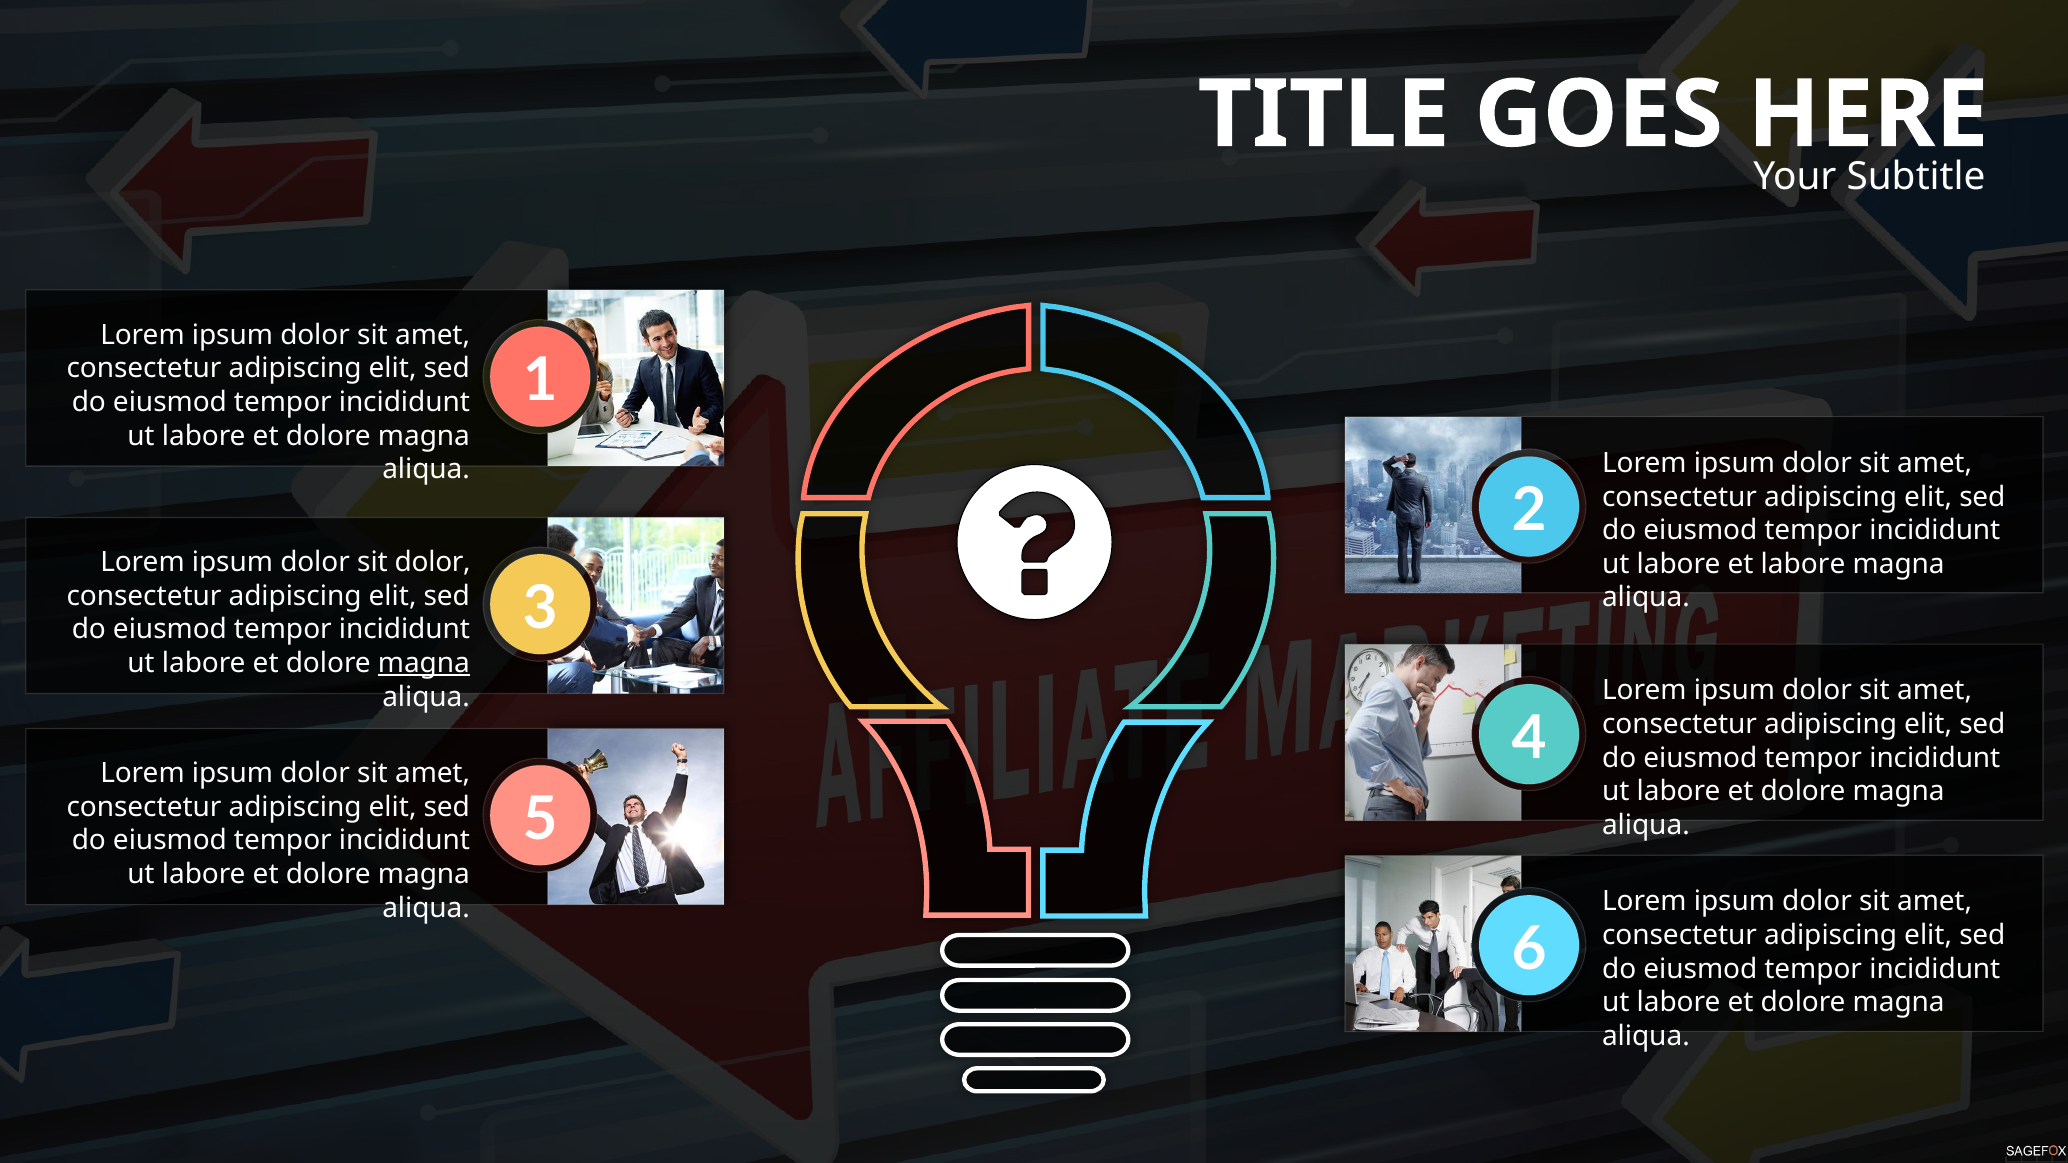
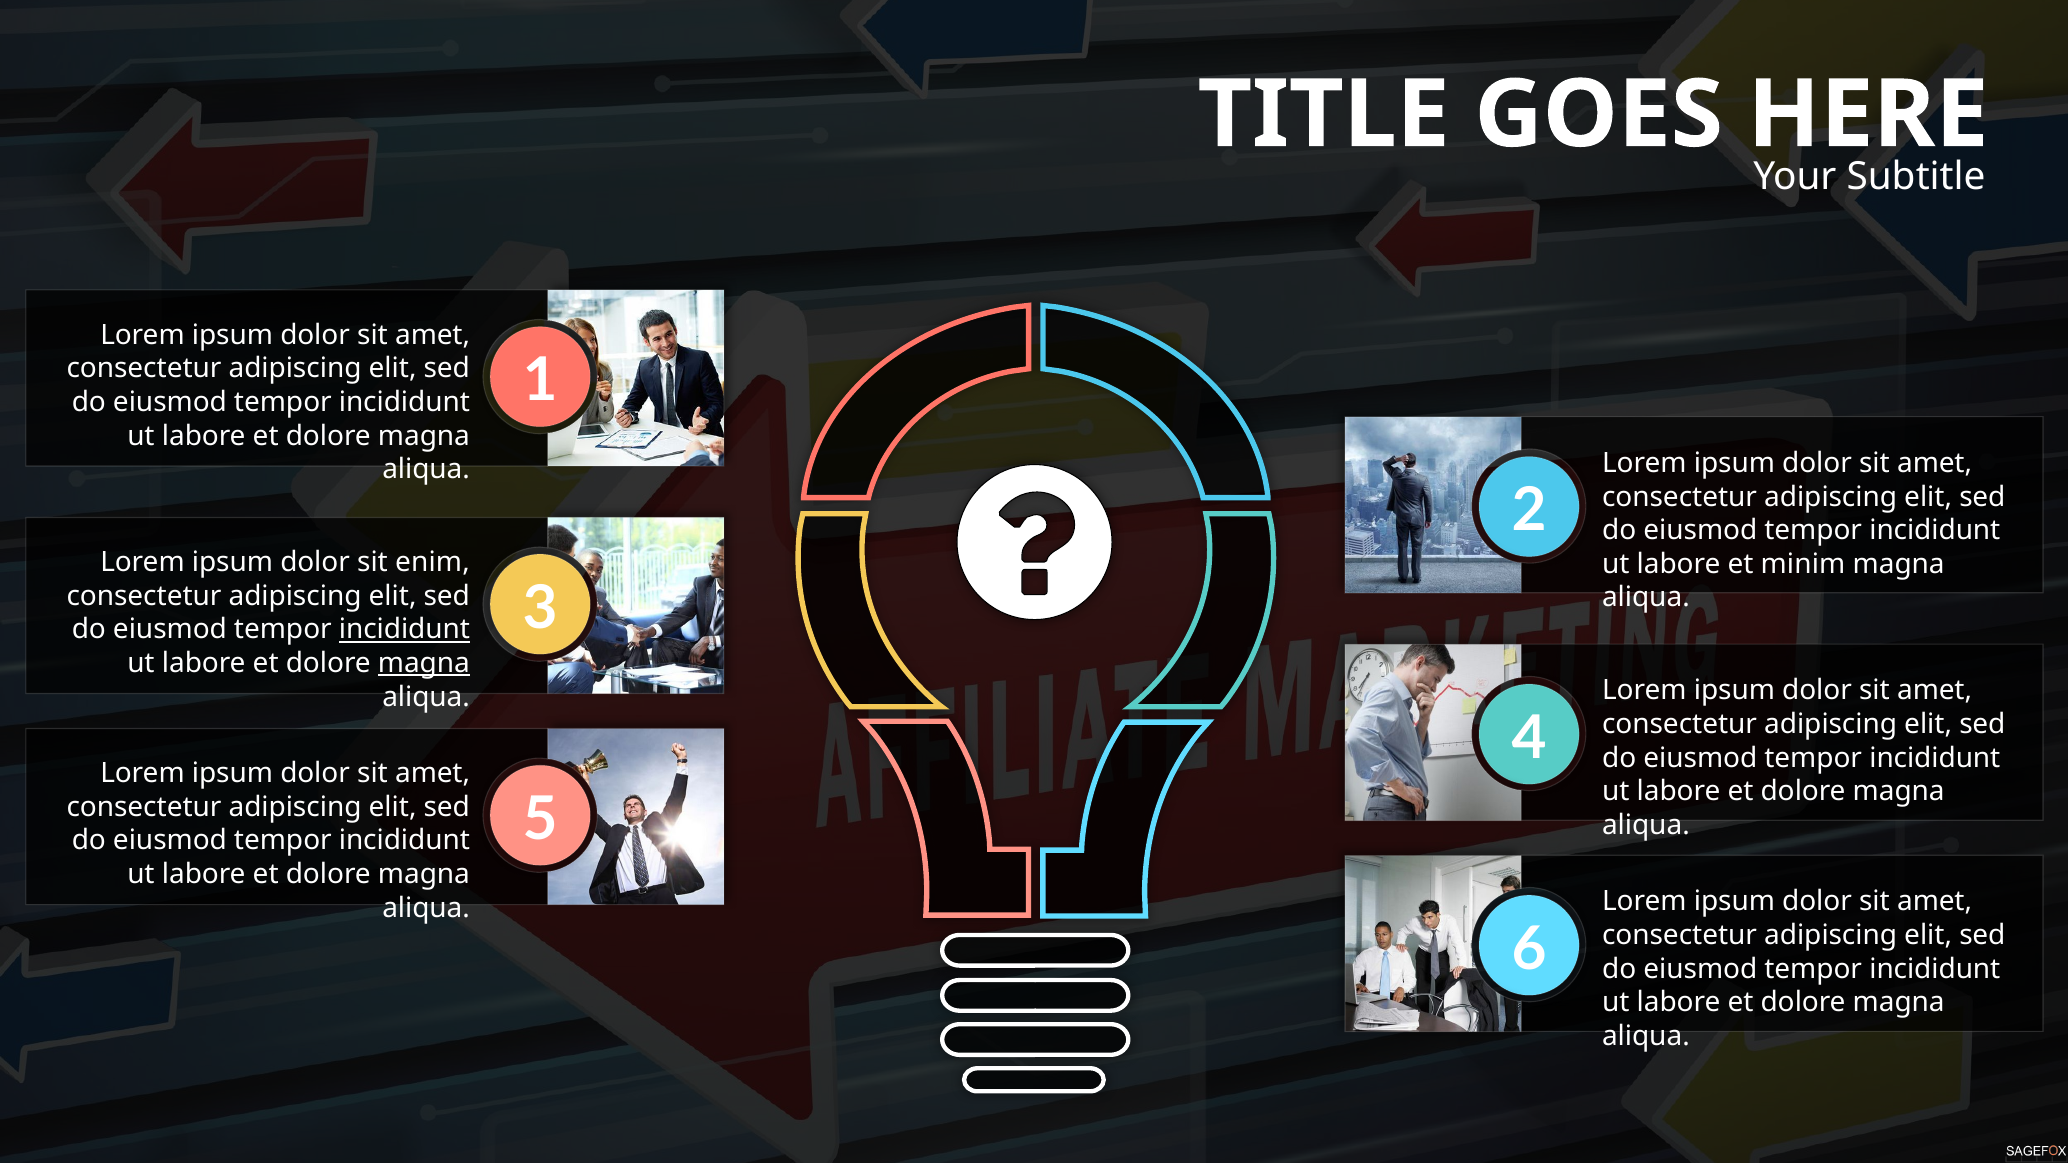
sit dolor: dolor -> enim
et labore: labore -> minim
incididunt at (404, 630) underline: none -> present
